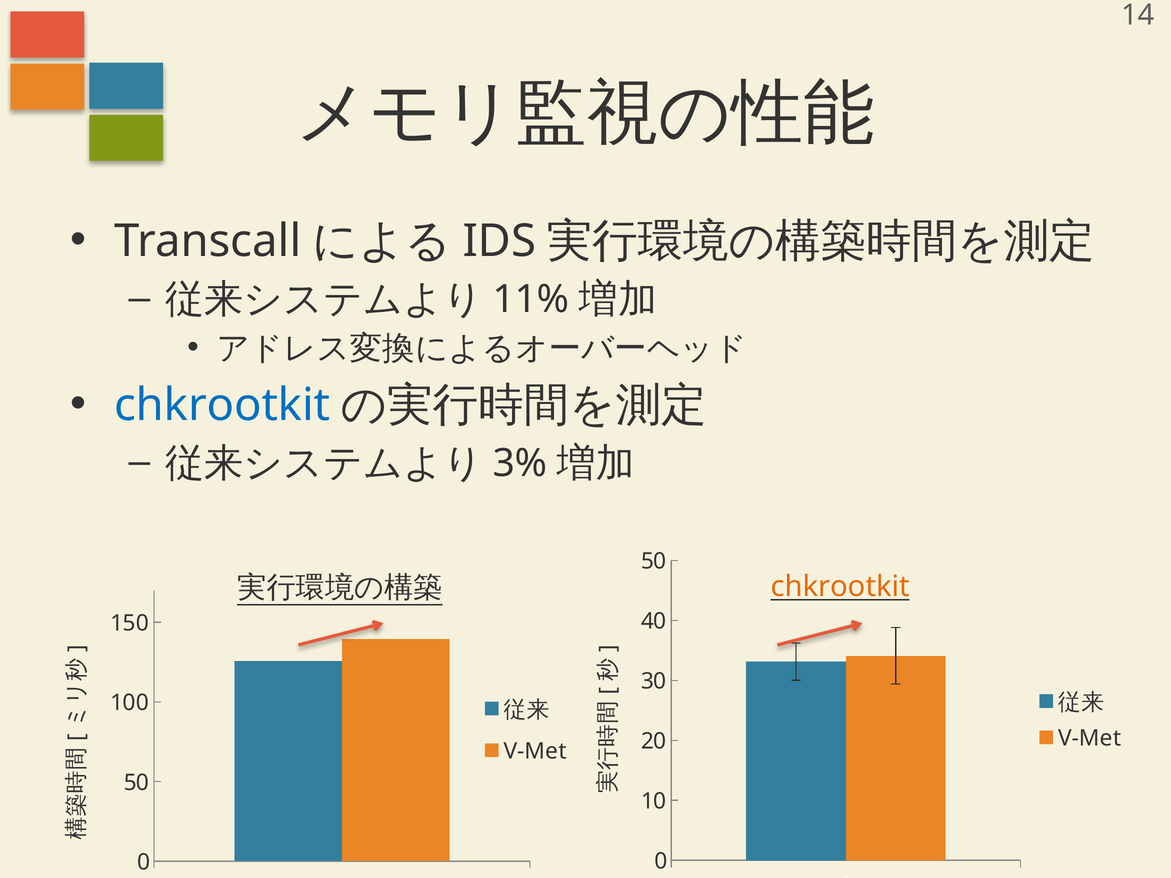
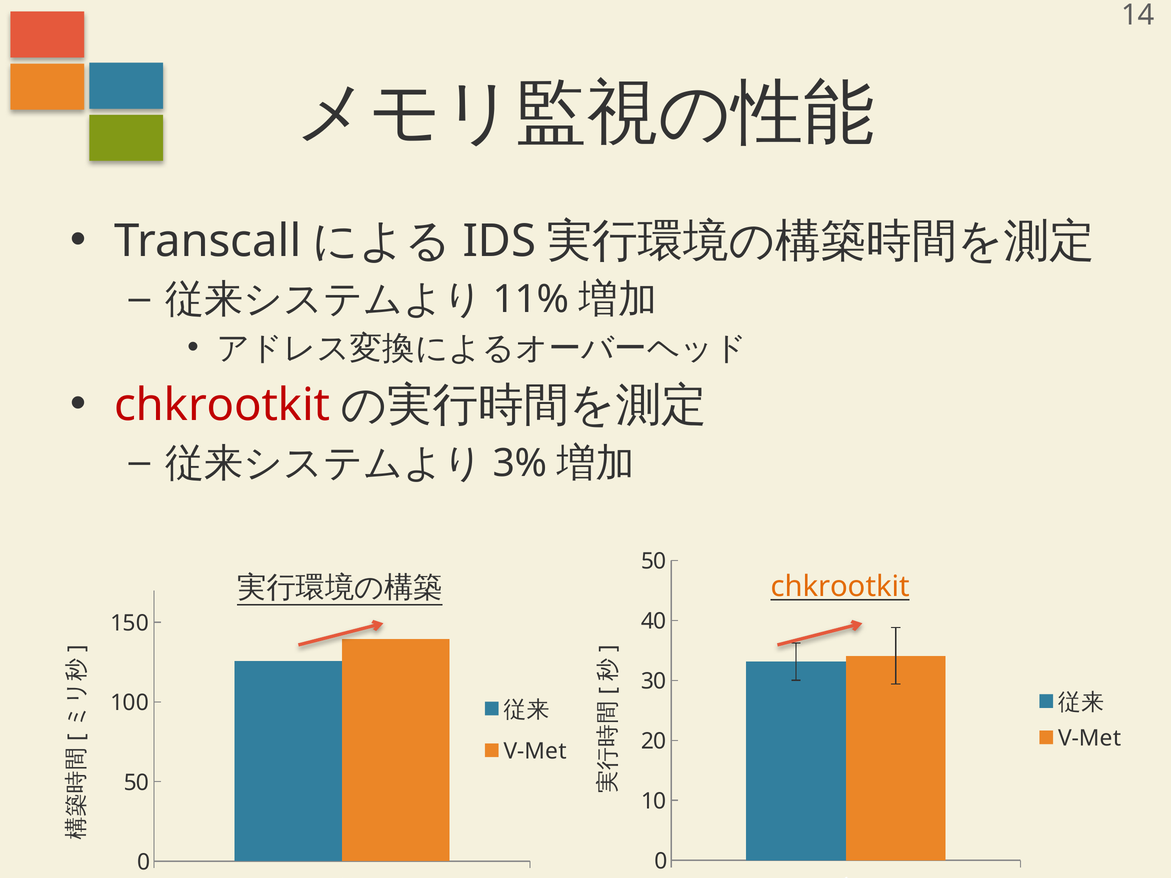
chkrootkit at (222, 405) colour: blue -> red
